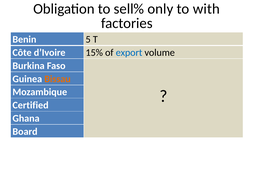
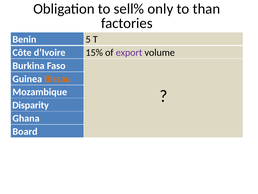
with: with -> than
export colour: blue -> purple
Certified: Certified -> Disparity
